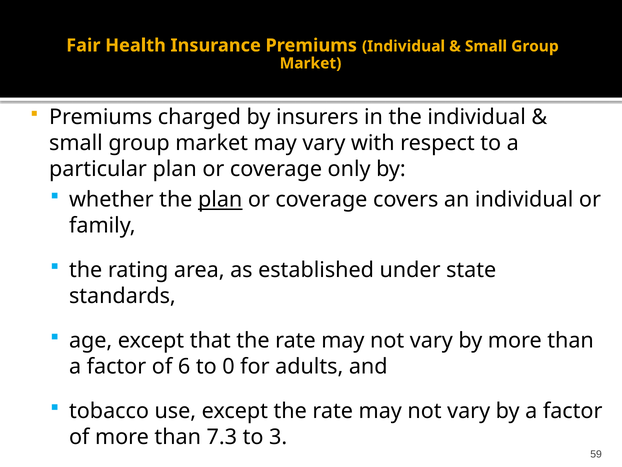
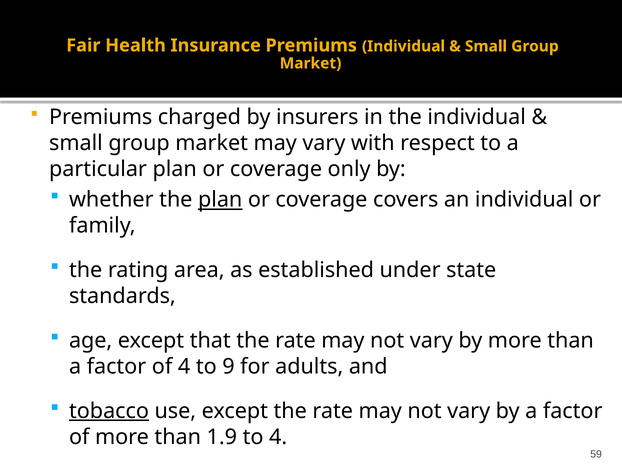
of 6: 6 -> 4
0: 0 -> 9
tobacco underline: none -> present
7.3: 7.3 -> 1.9
to 3: 3 -> 4
